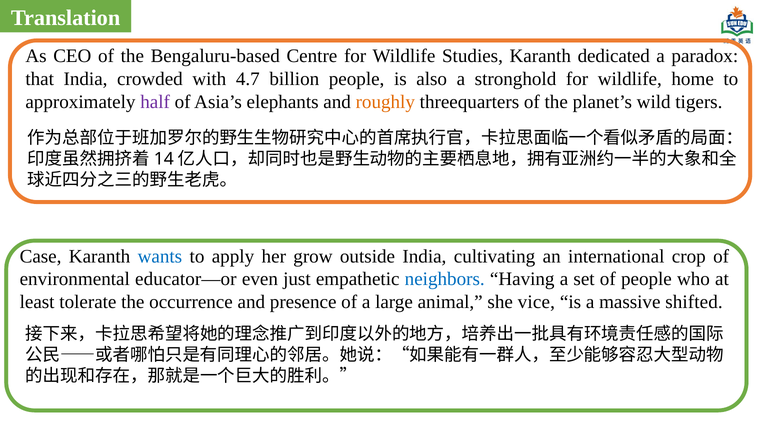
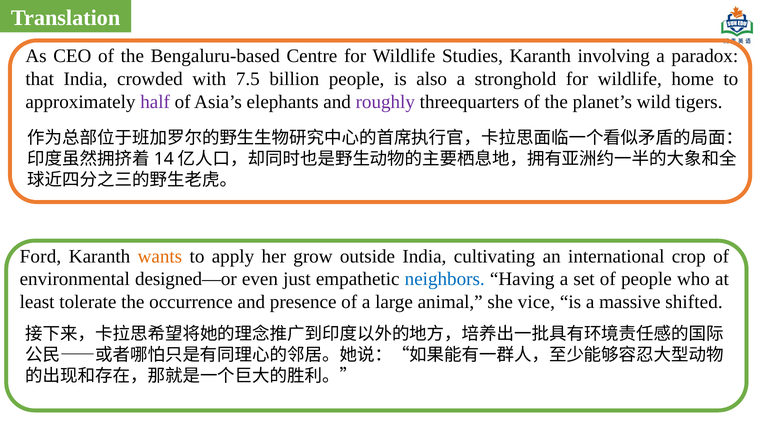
dedicated: dedicated -> involving
4.7: 4.7 -> 7.5
roughly colour: orange -> purple
Case: Case -> Ford
wants colour: blue -> orange
educator—or: educator—or -> designed—or
